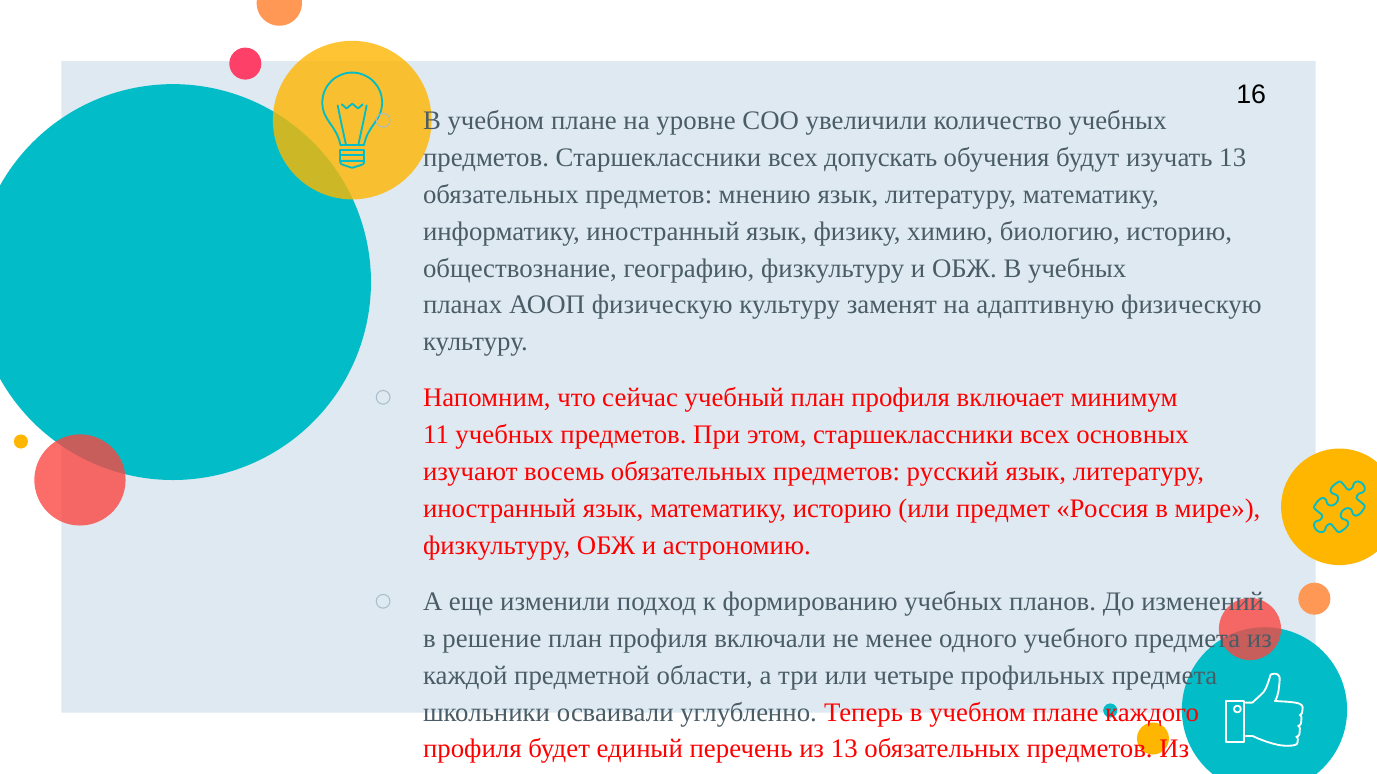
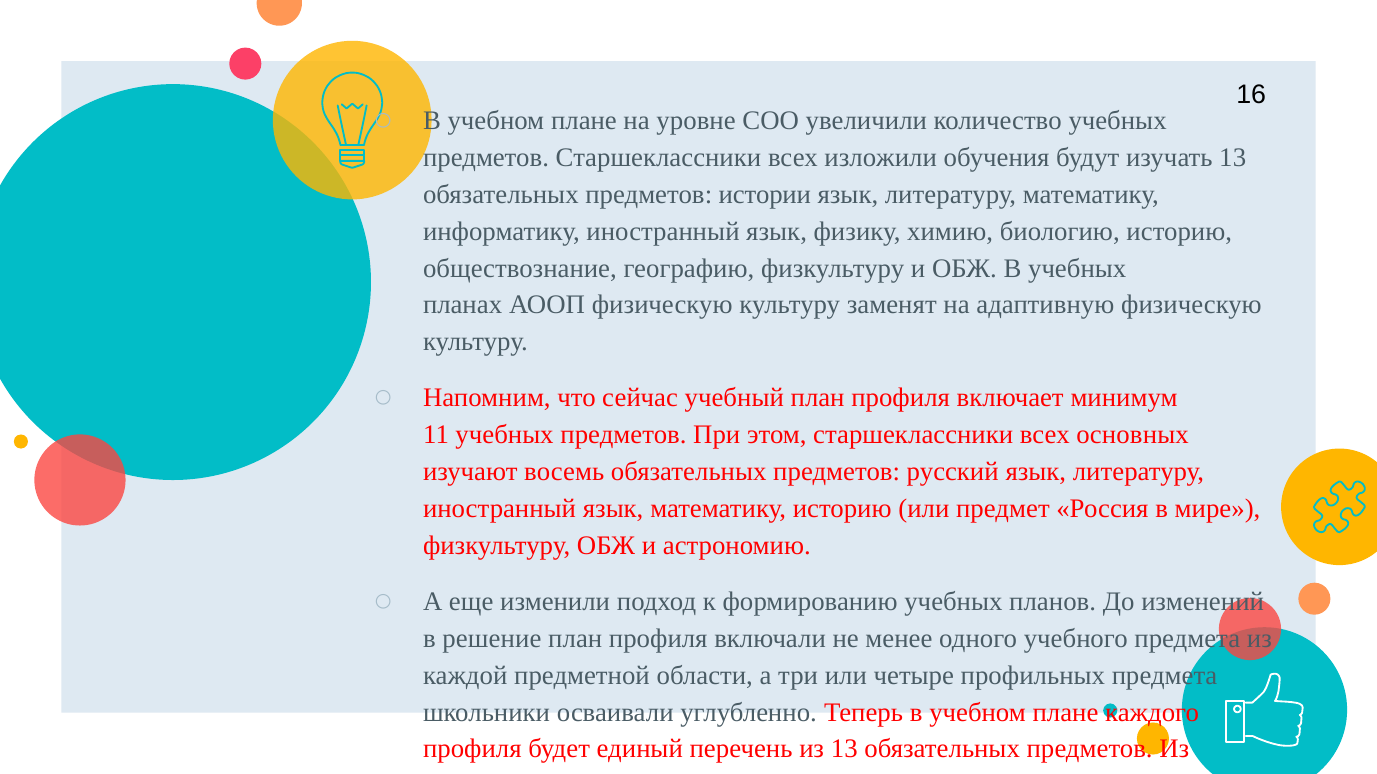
допускать: допускать -> изложили
мнению: мнению -> истории
